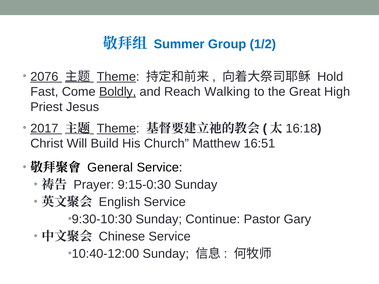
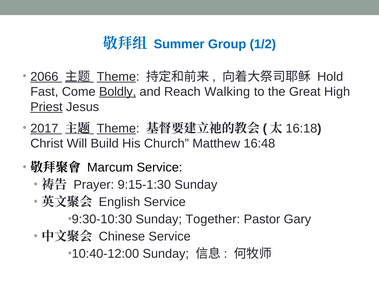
2076: 2076 -> 2066
Priest underline: none -> present
16:51: 16:51 -> 16:48
General: General -> Marcum
9:15-0:30: 9:15-0:30 -> 9:15-1:30
Continue: Continue -> Together
